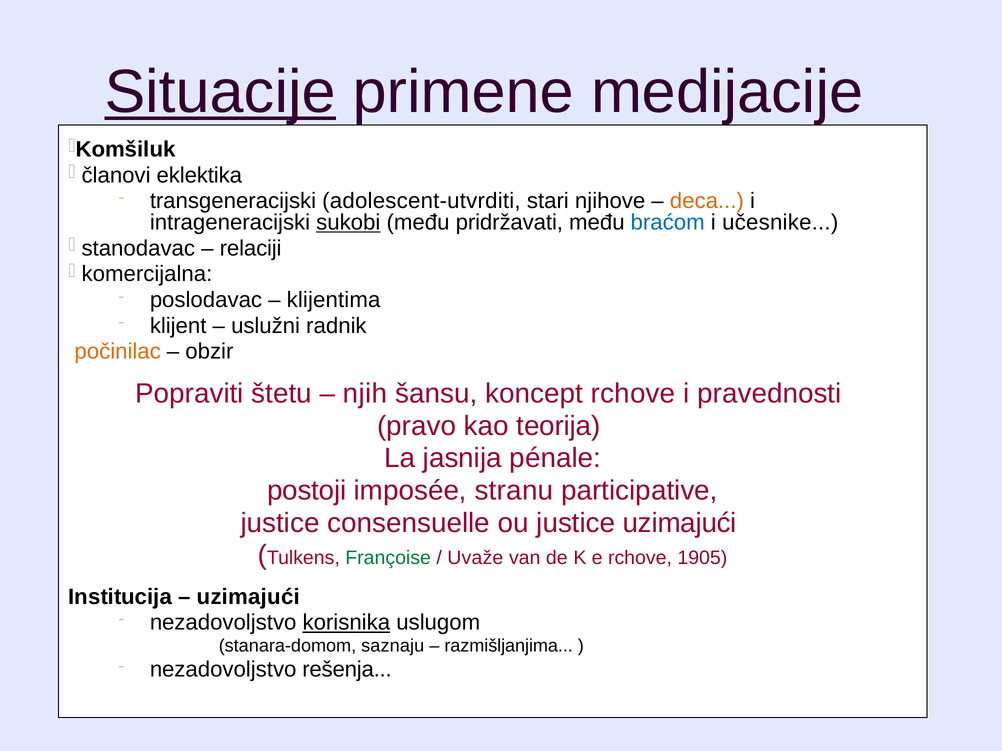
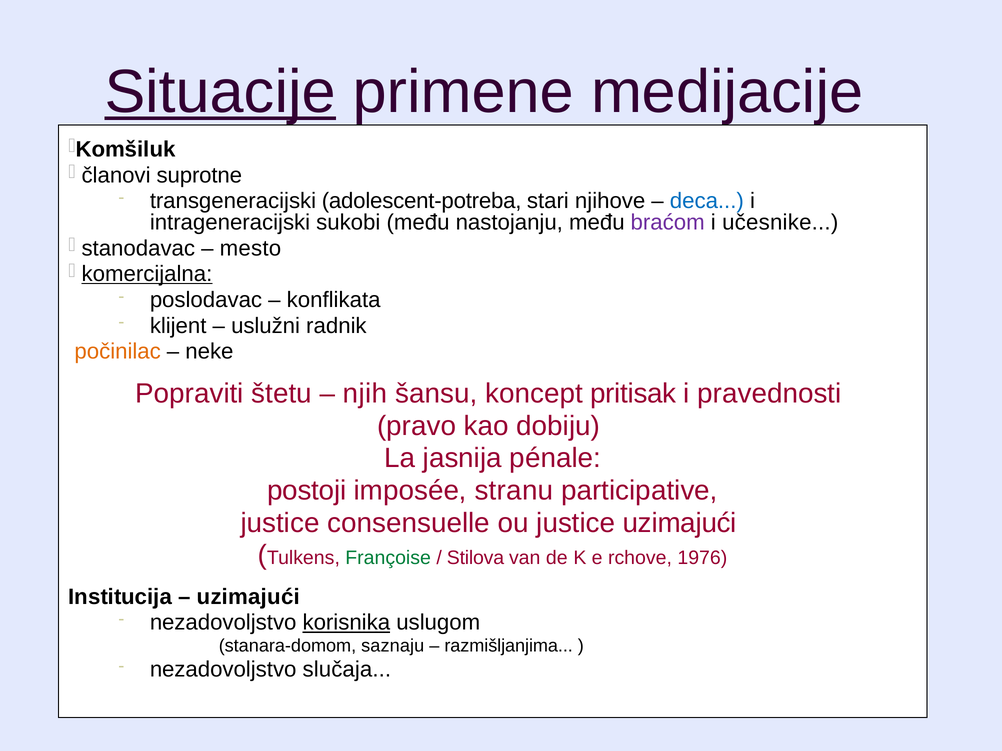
eklektika: eklektika -> suprotne
adolescent-utvrditi: adolescent-utvrditi -> adolescent-potreba
deca colour: orange -> blue
sukobi underline: present -> none
pridržavati: pridržavati -> nastojanju
braćom colour: blue -> purple
relaciji: relaciji -> mesto
komercijalna underline: none -> present
klijentima: klijentima -> konflikata
obzir: obzir -> neke
koncept rchove: rchove -> pritisak
teorija: teorija -> dobiju
Uvaže: Uvaže -> Stilova
1905: 1905 -> 1976
rešenja: rešenja -> slučaja
